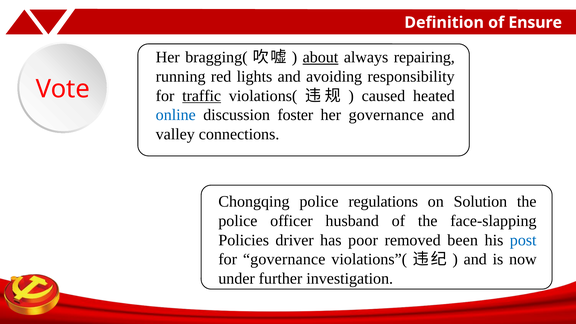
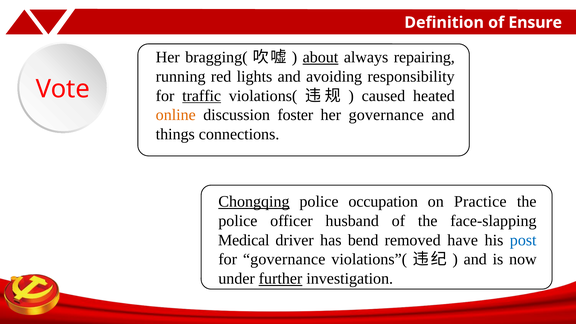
online colour: blue -> orange
valley: valley -> things
Chongqing underline: none -> present
regulations: regulations -> occupation
Solution: Solution -> Practice
Policies: Policies -> Medical
poor: poor -> bend
been: been -> have
further underline: none -> present
